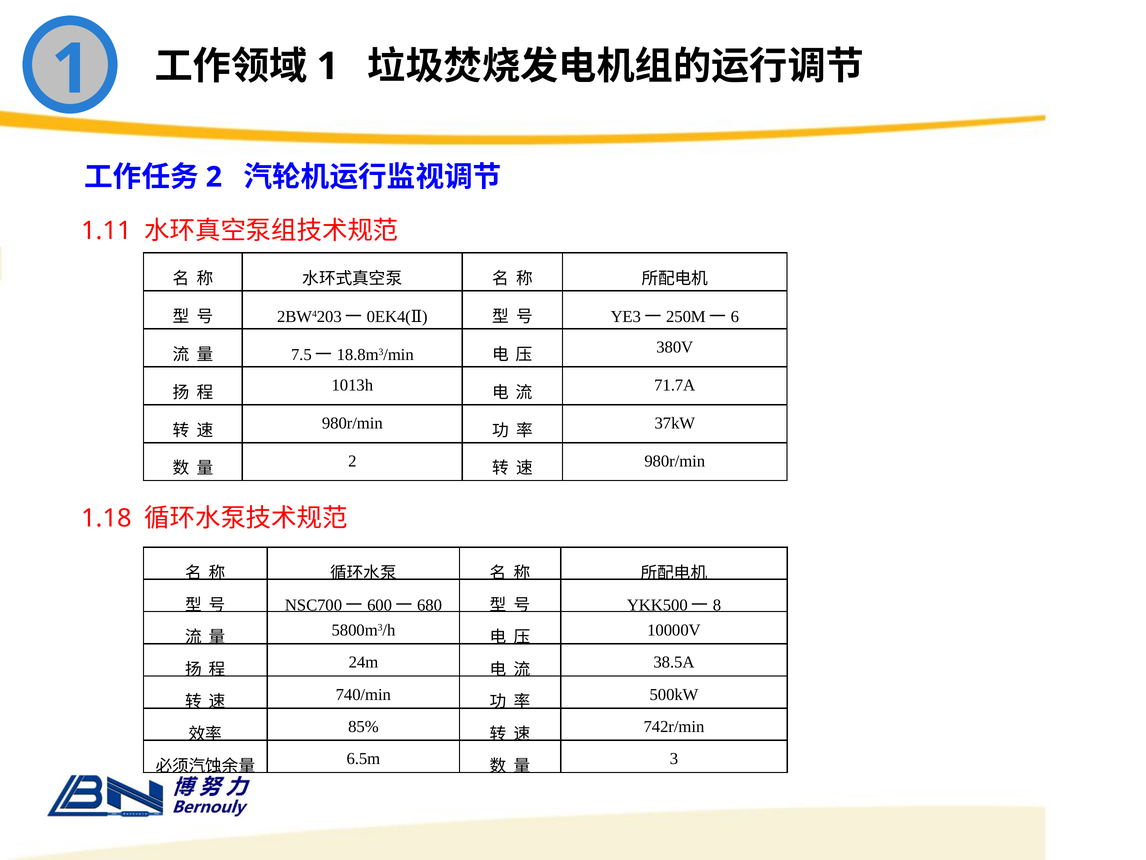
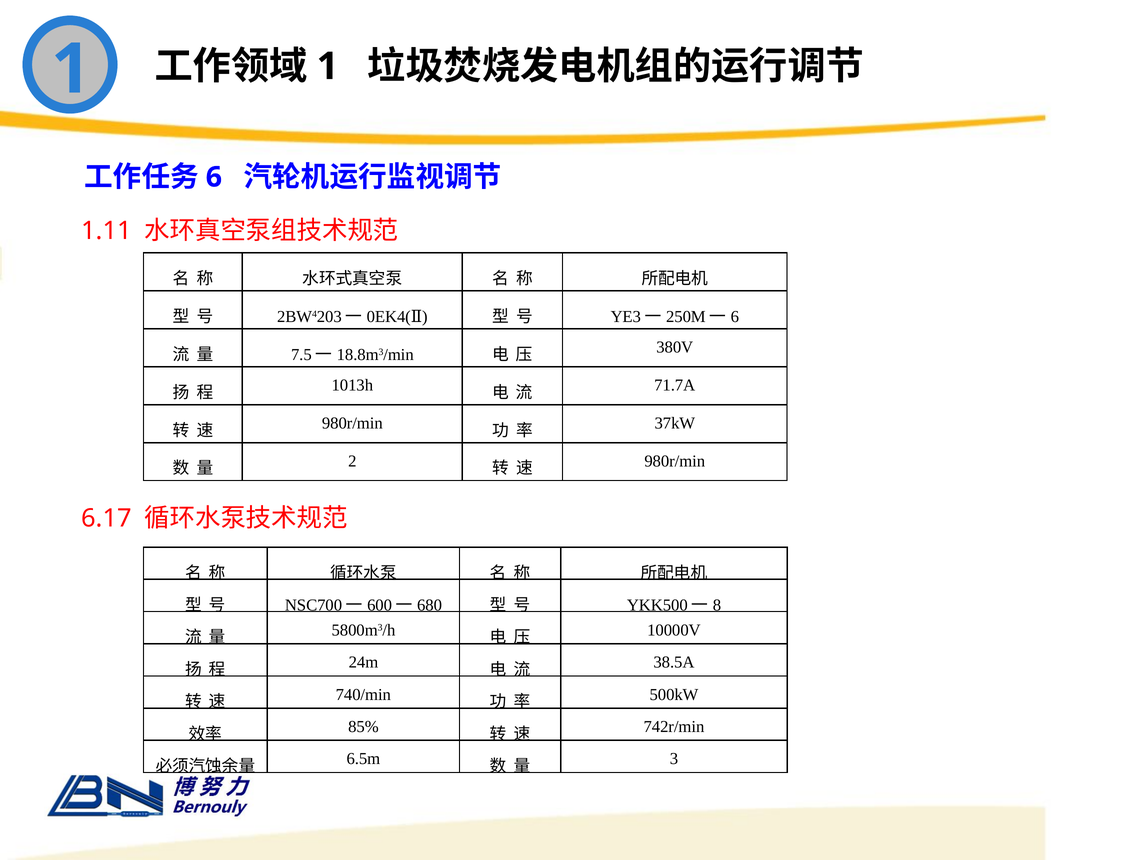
2 at (214, 177): 2 -> 6
1.18: 1.18 -> 6.17
